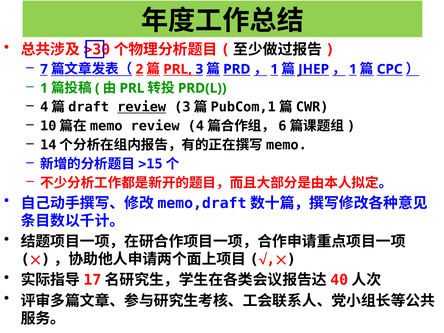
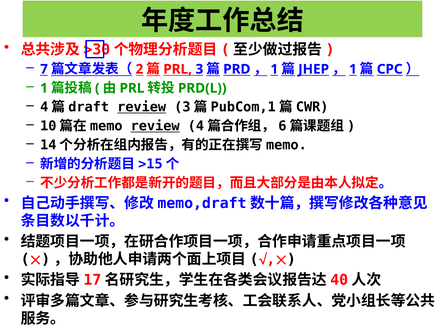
review at (155, 126) underline: none -> present
